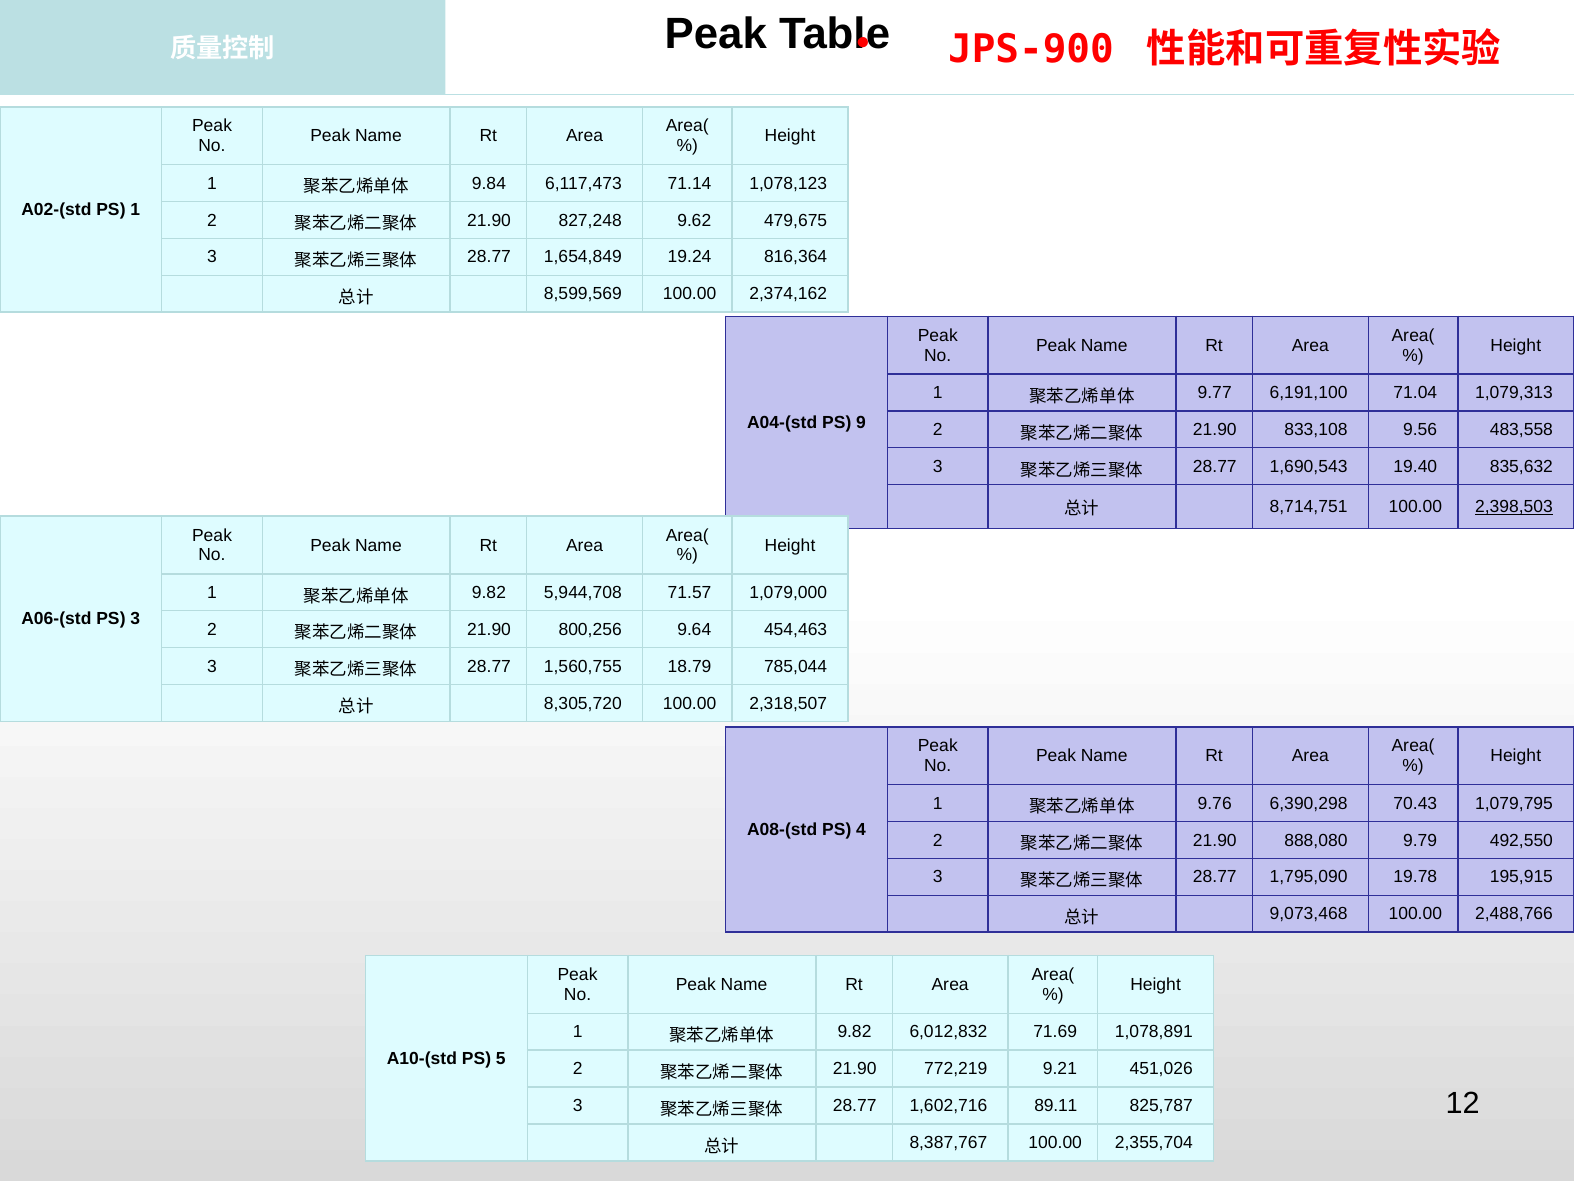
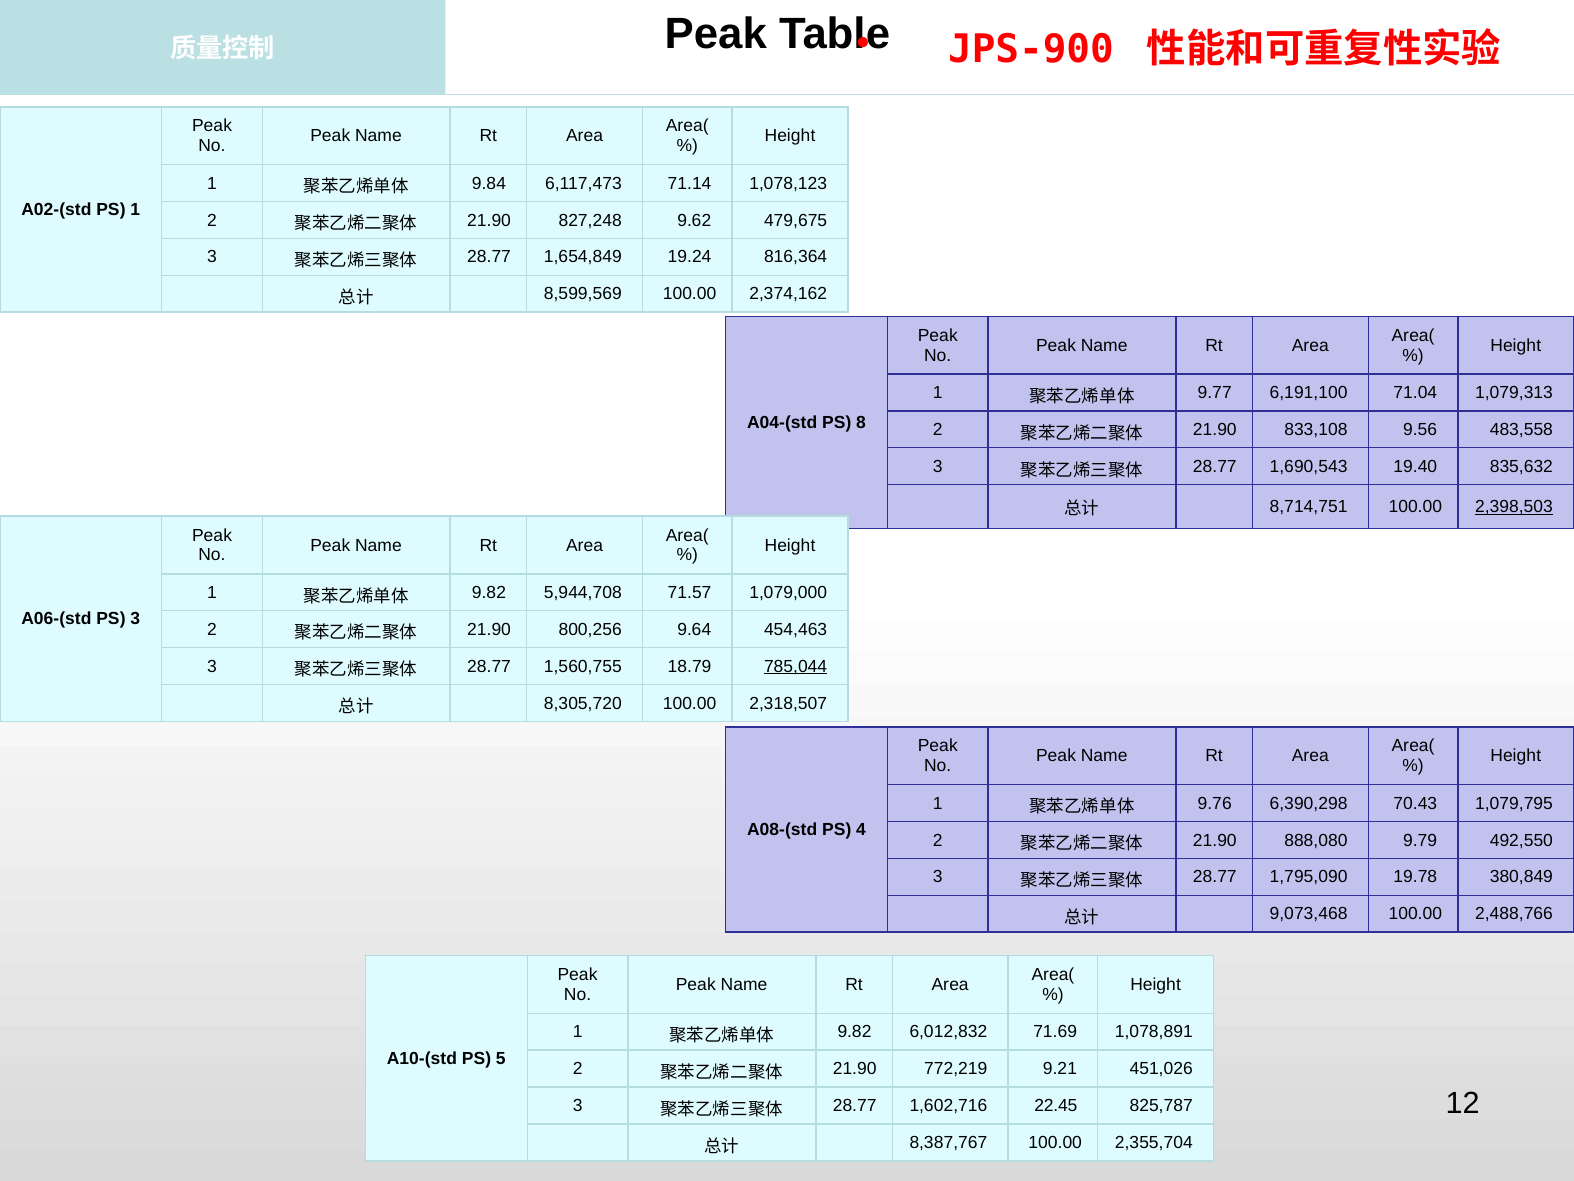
9: 9 -> 8
785,044 underline: none -> present
195,915: 195,915 -> 380,849
89.11: 89.11 -> 22.45
